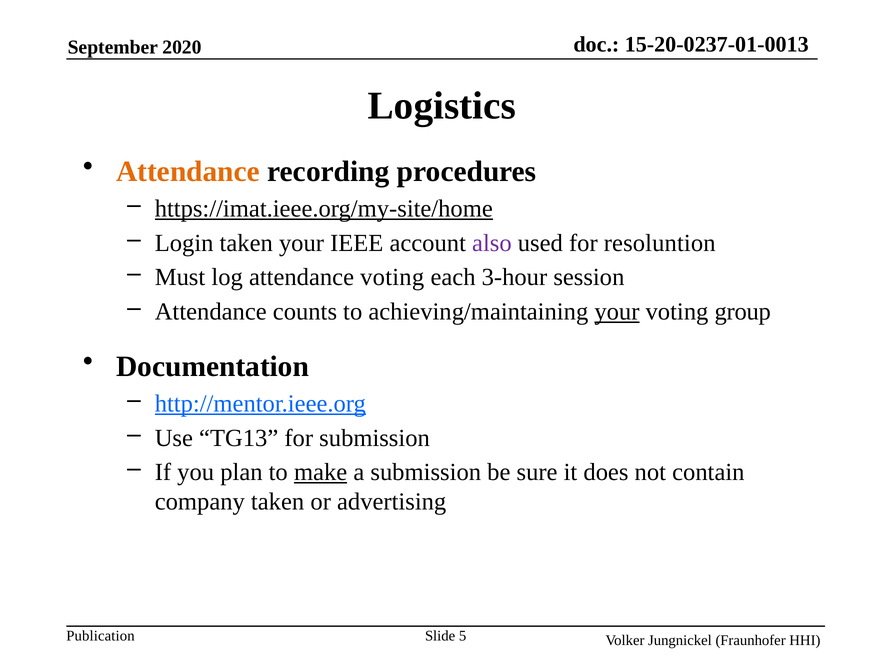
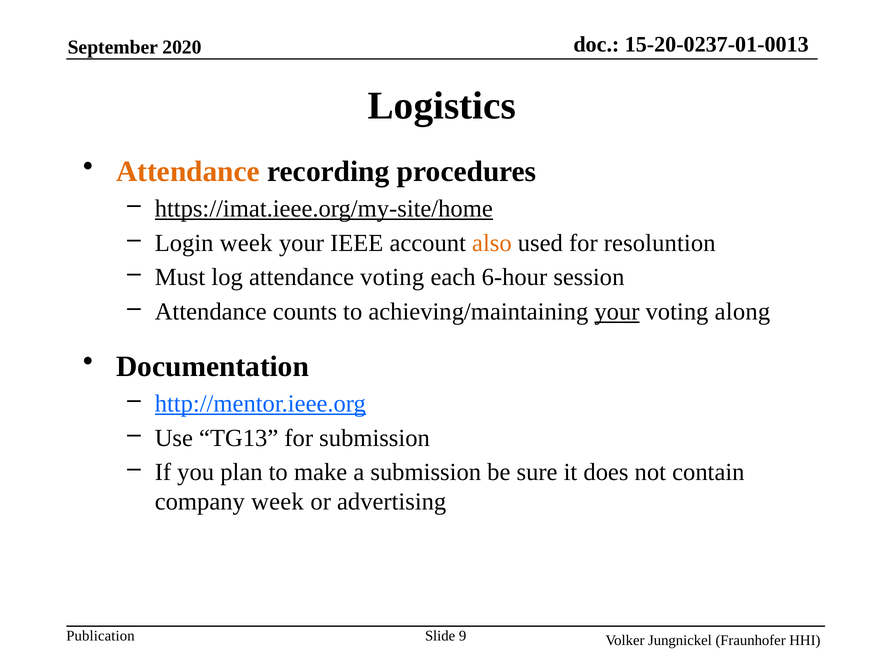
Login taken: taken -> week
also colour: purple -> orange
3-hour: 3-hour -> 6-hour
group: group -> along
make underline: present -> none
company taken: taken -> week
5: 5 -> 9
